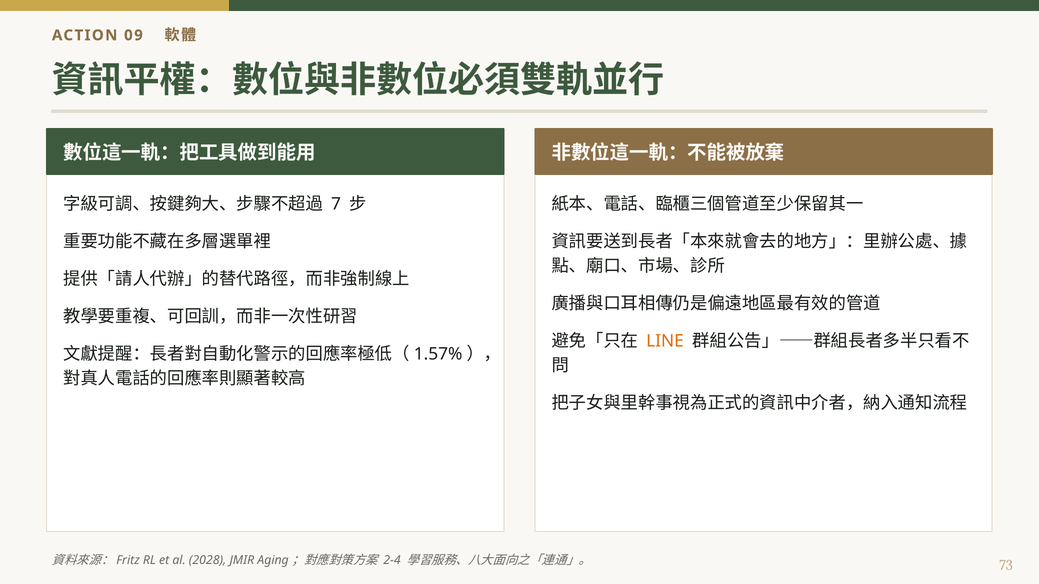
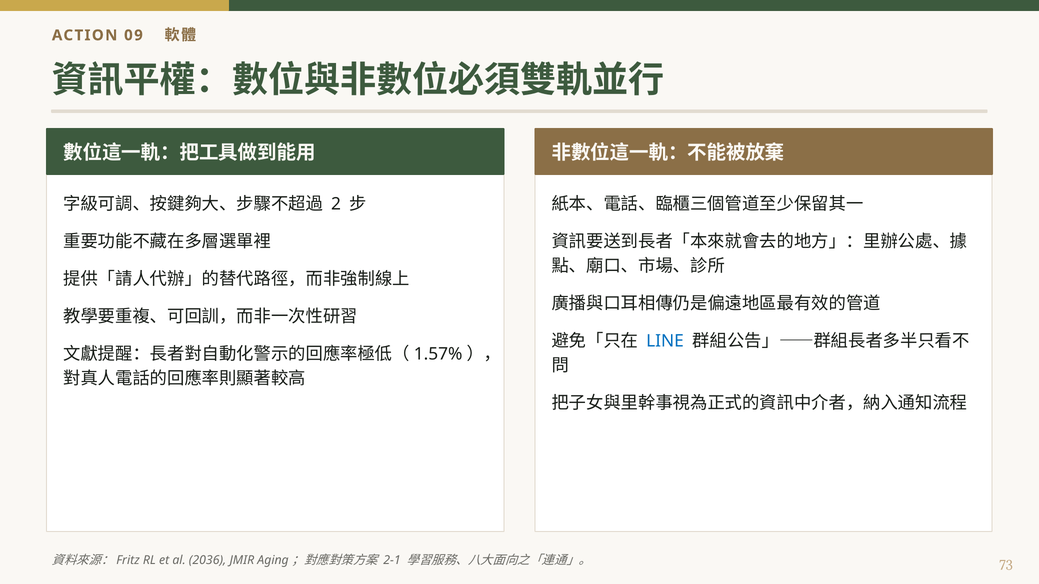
7: 7 -> 2
LINE colour: orange -> blue
2028: 2028 -> 2036
2-4: 2-4 -> 2-1
